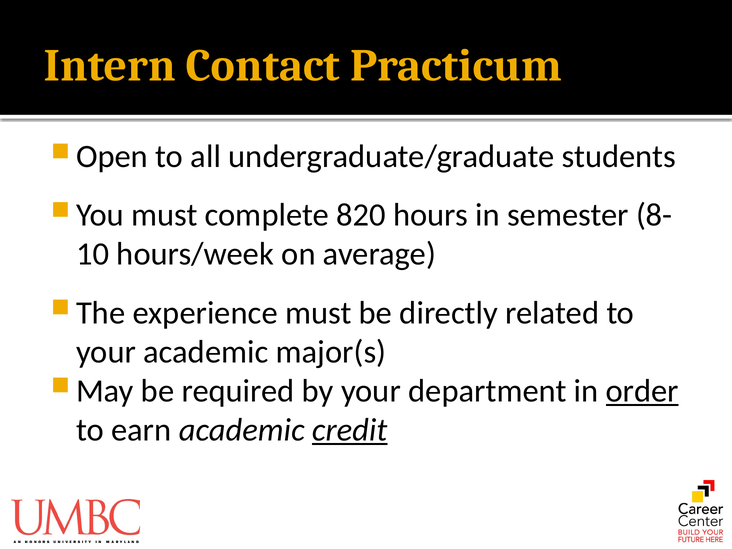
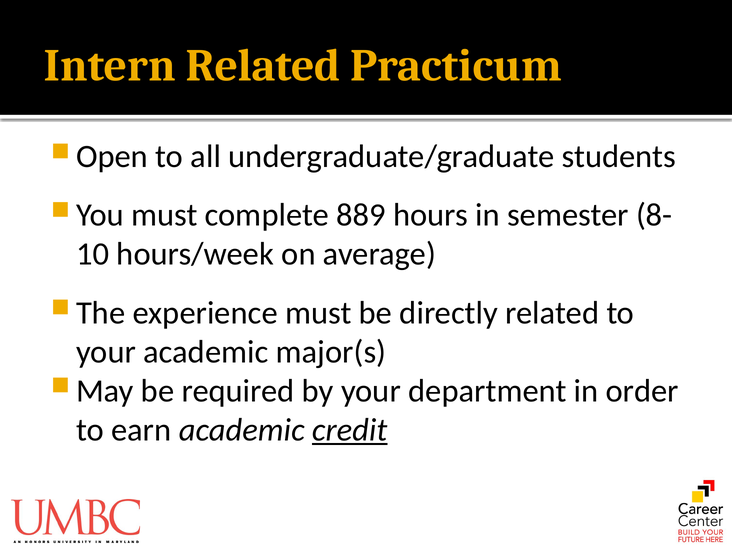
Intern Contact: Contact -> Related
820: 820 -> 889
order underline: present -> none
